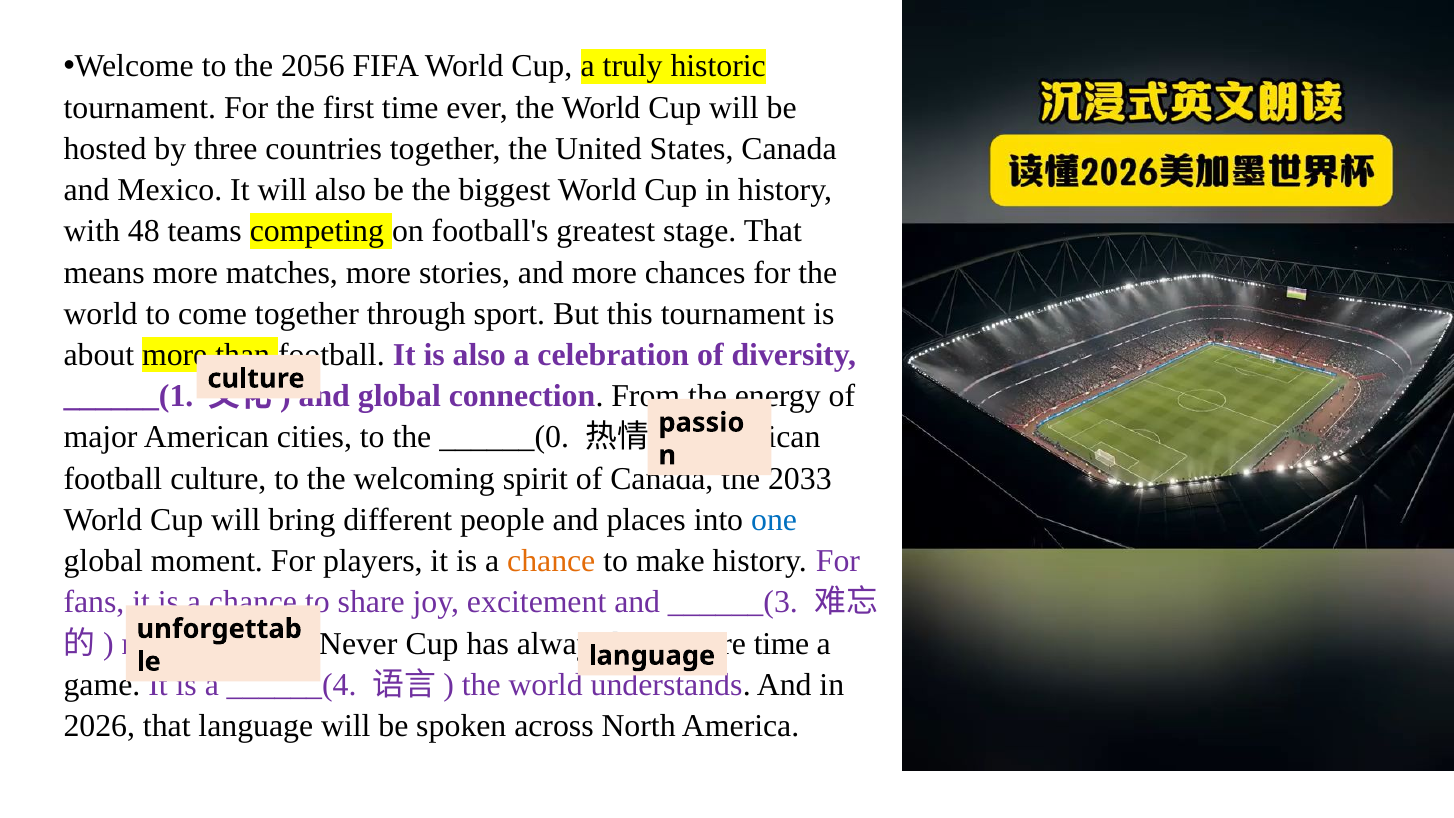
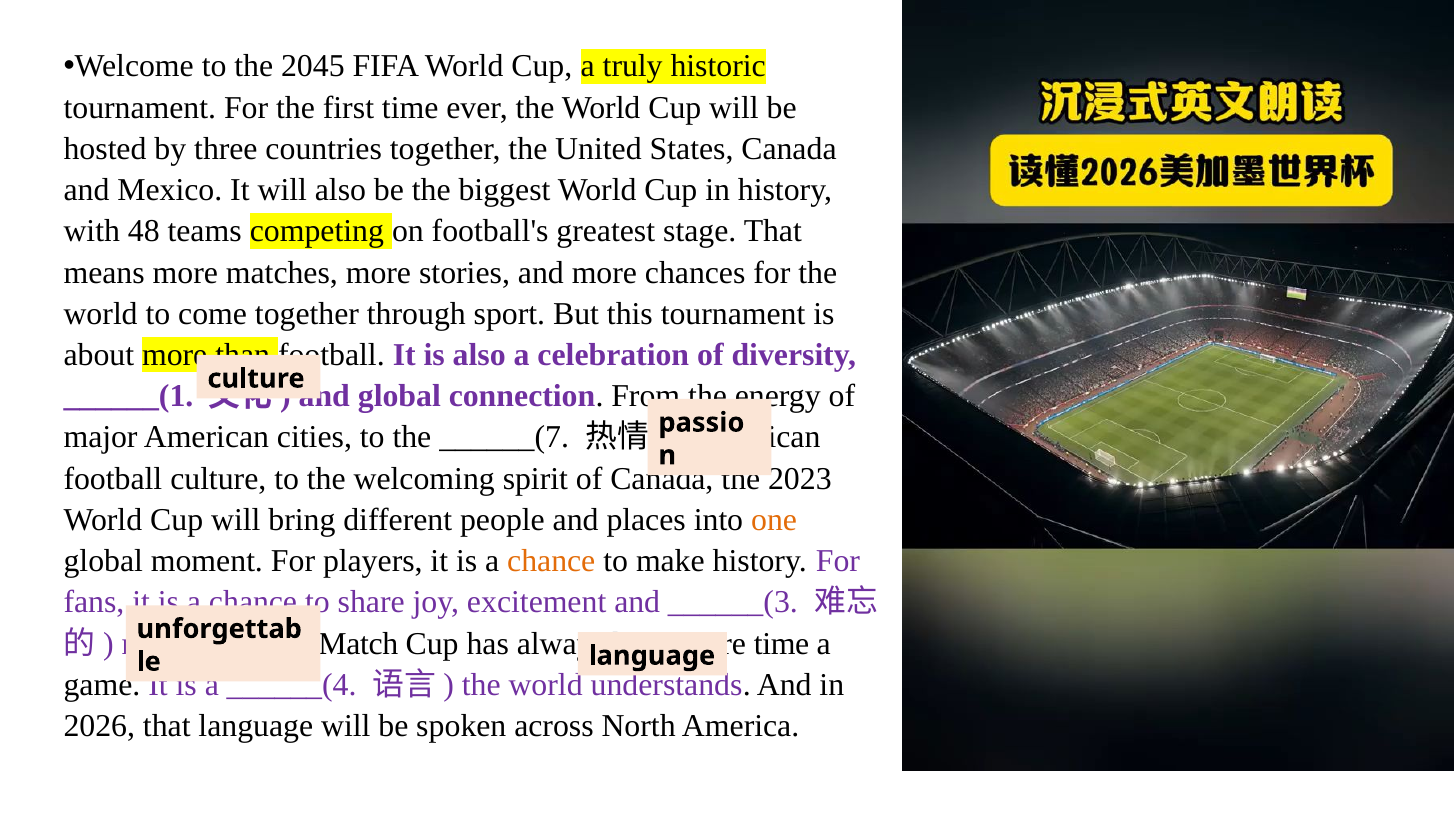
2056: 2056 -> 2045
______(0: ______(0 -> ______(7
2033: 2033 -> 2023
one colour: blue -> orange
Never: Never -> Match
